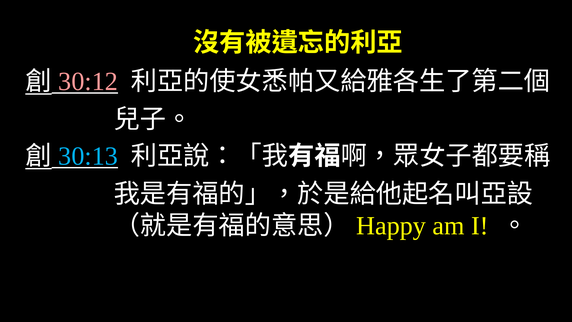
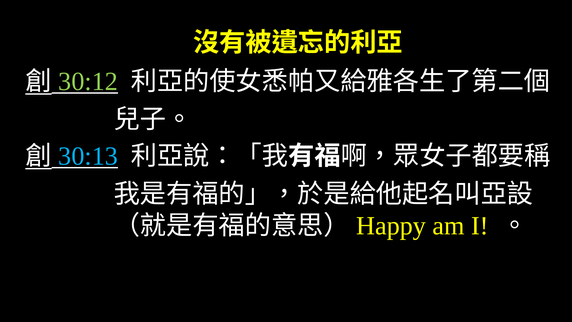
30:12 colour: pink -> light green
